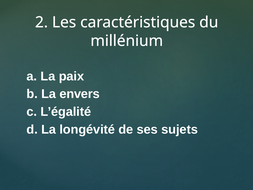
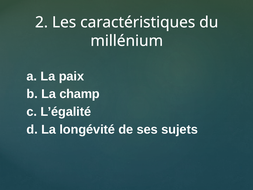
envers: envers -> champ
